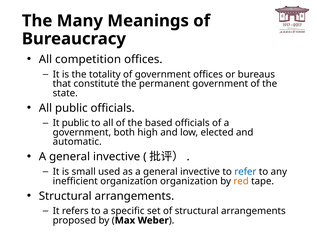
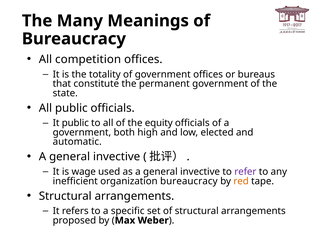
based: based -> equity
small: small -> wage
refer colour: blue -> purple
organization organization: organization -> bureaucracy
